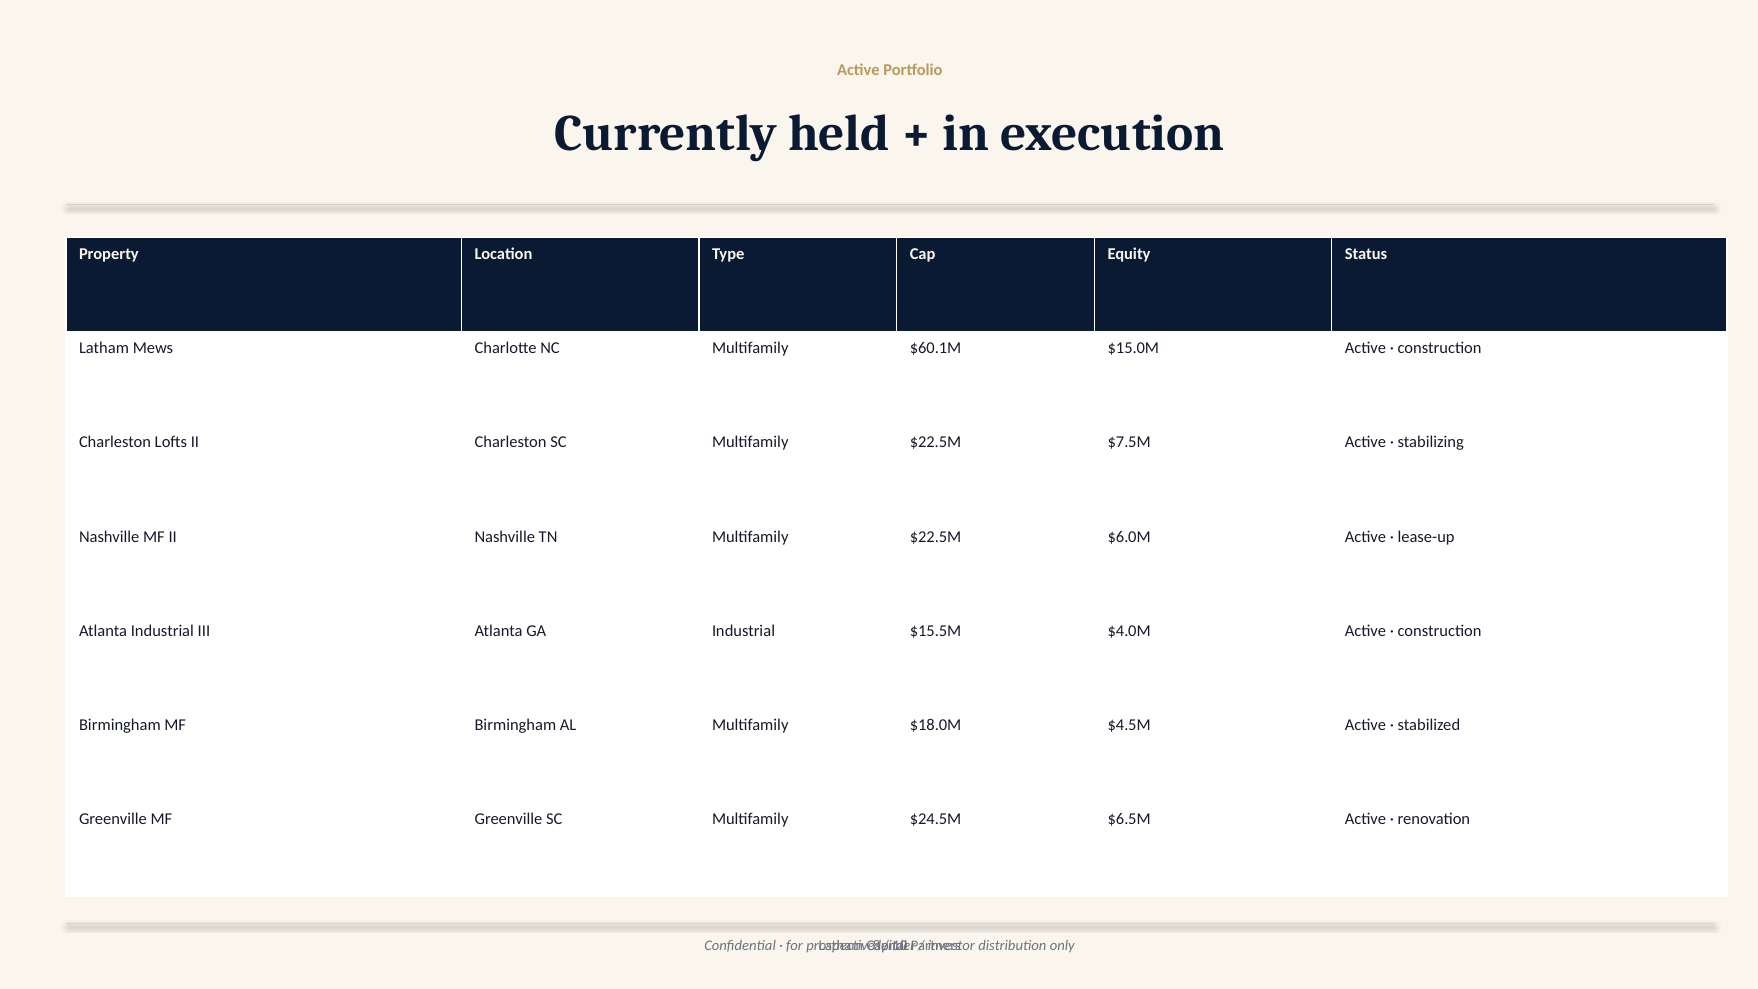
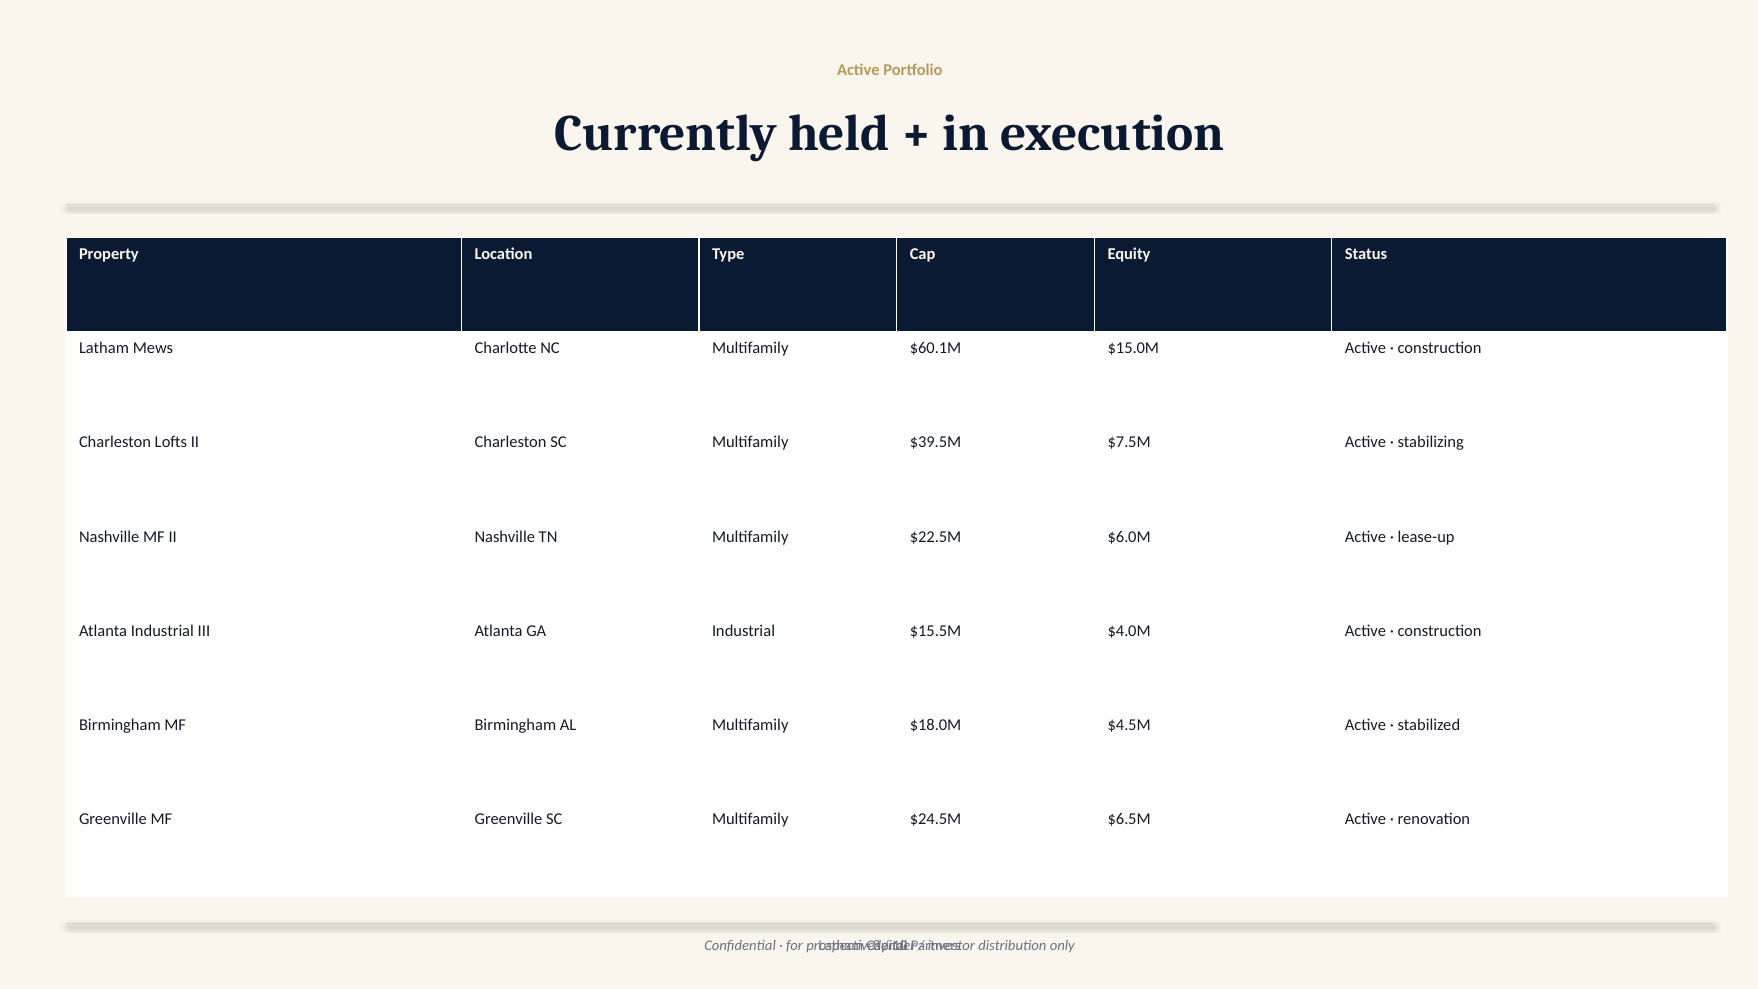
SC Multifamily $22.5M: $22.5M -> $39.5M
